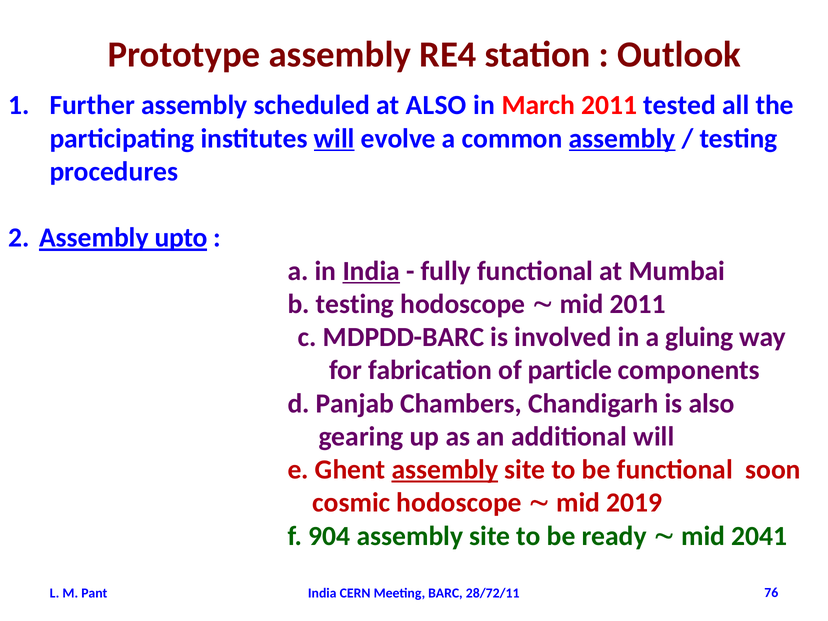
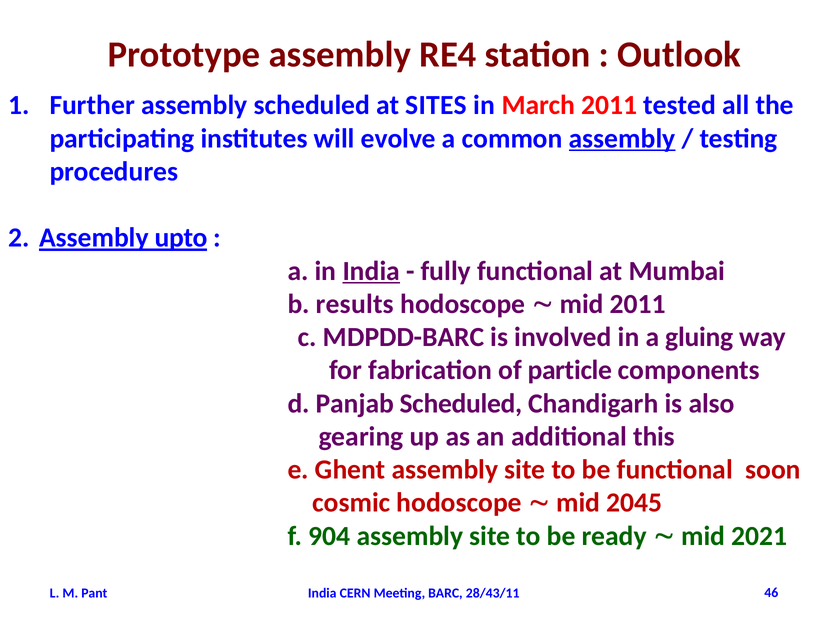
at ALSO: ALSO -> SITES
will at (334, 138) underline: present -> none
b testing: testing -> results
Panjab Chambers: Chambers -> Scheduled
additional will: will -> this
assembly at (445, 470) underline: present -> none
2019: 2019 -> 2045
2041: 2041 -> 2021
28/72/11: 28/72/11 -> 28/43/11
76: 76 -> 46
